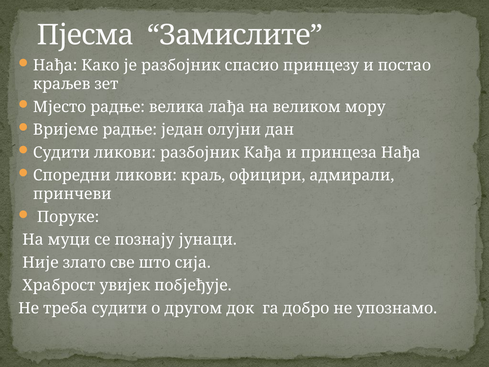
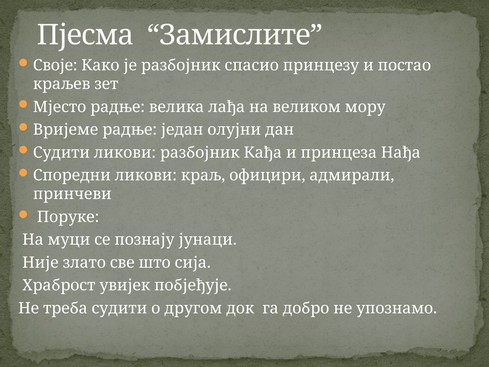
Нађа at (55, 65): Нађа -> Своје
